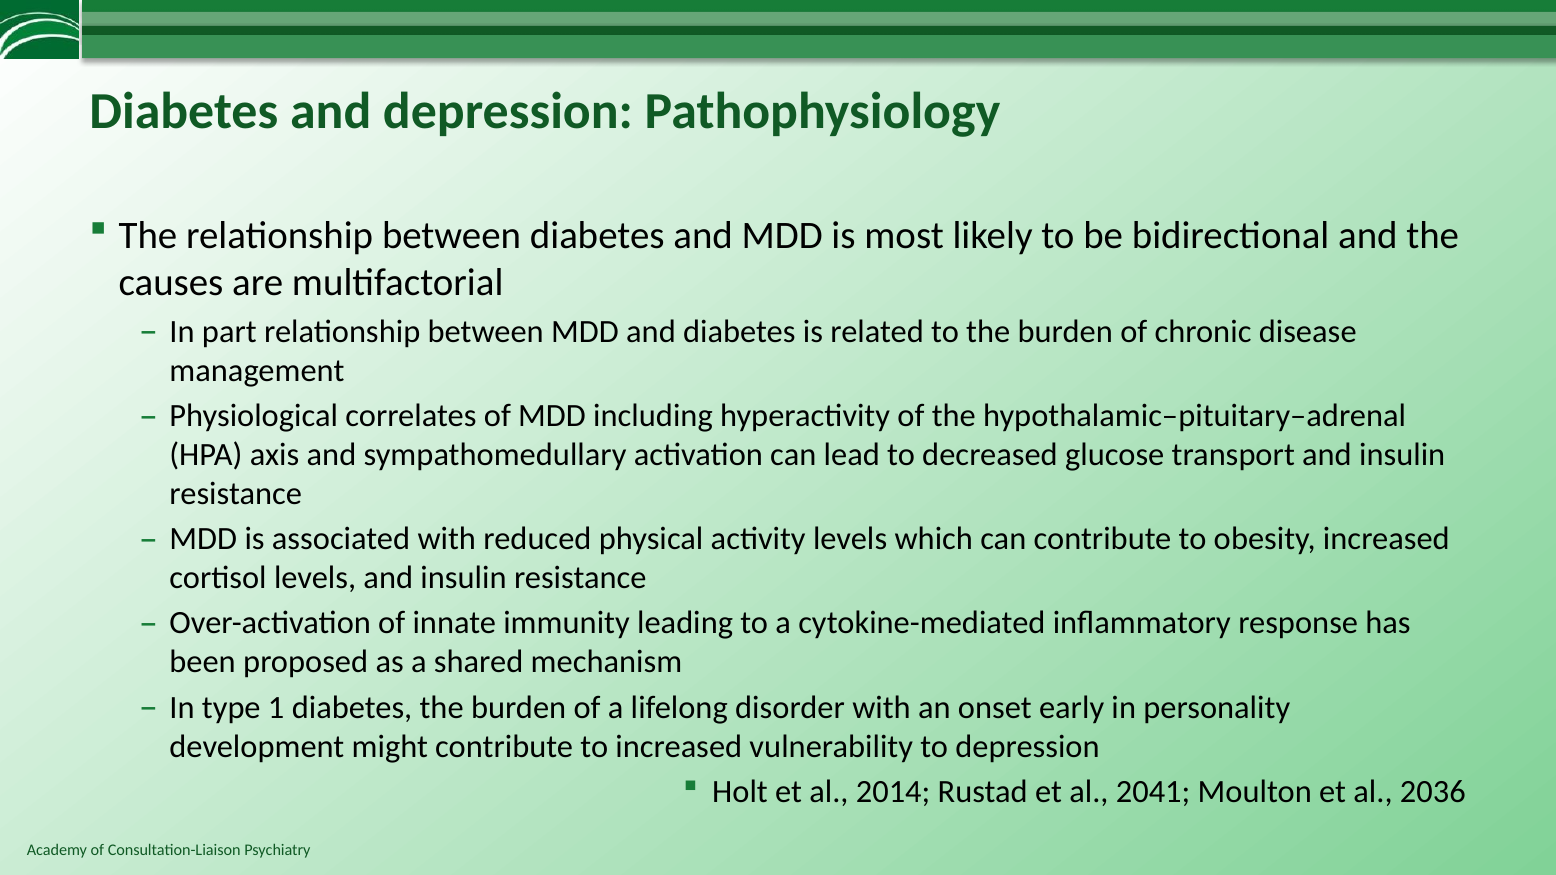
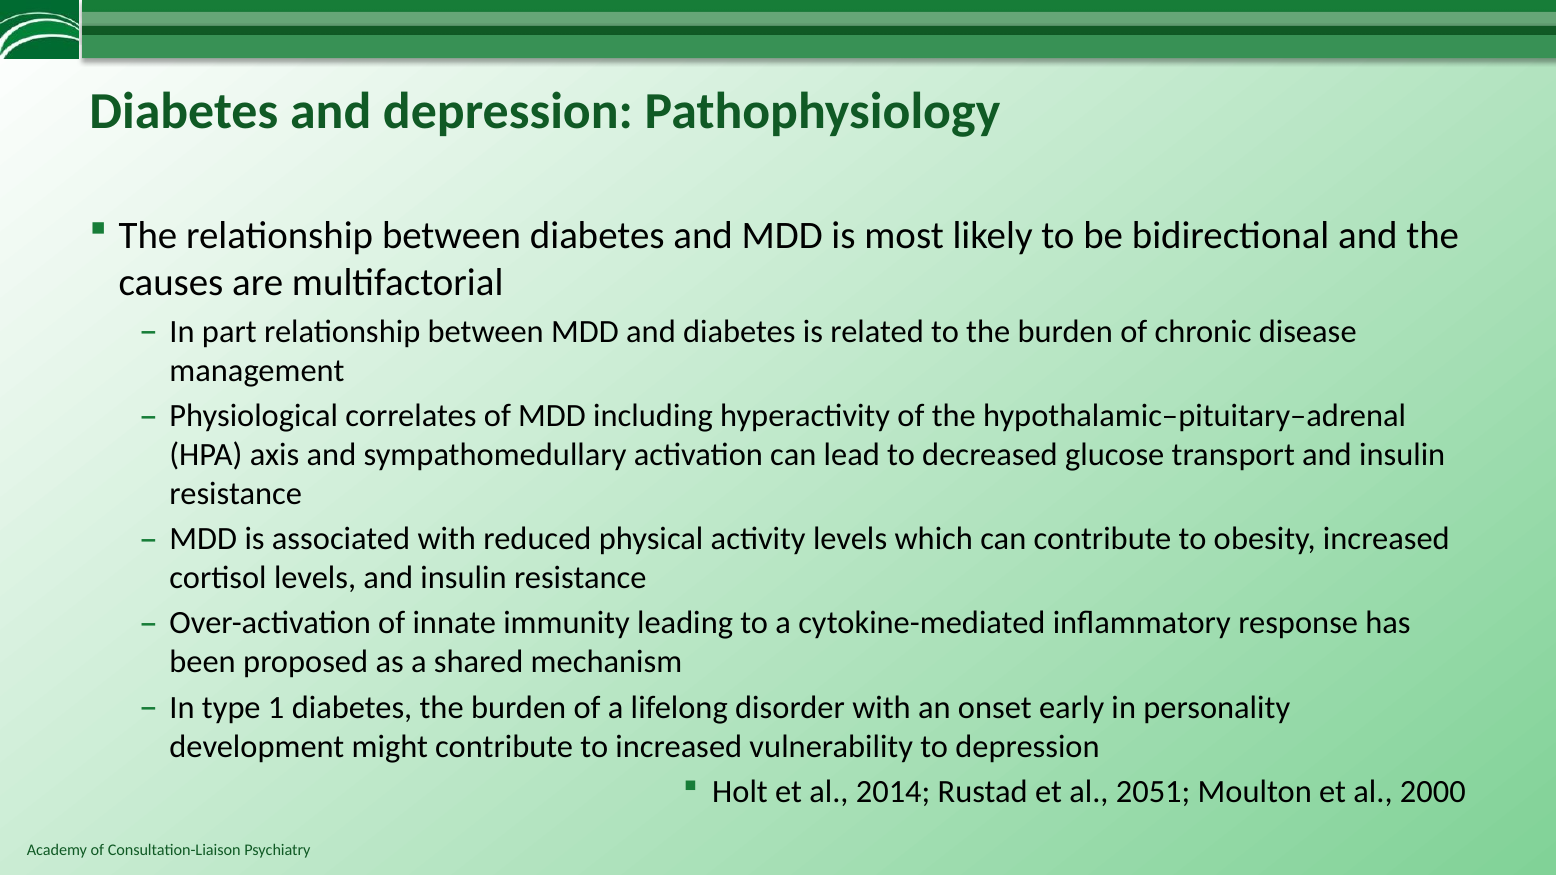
2041: 2041 -> 2051
2036: 2036 -> 2000
